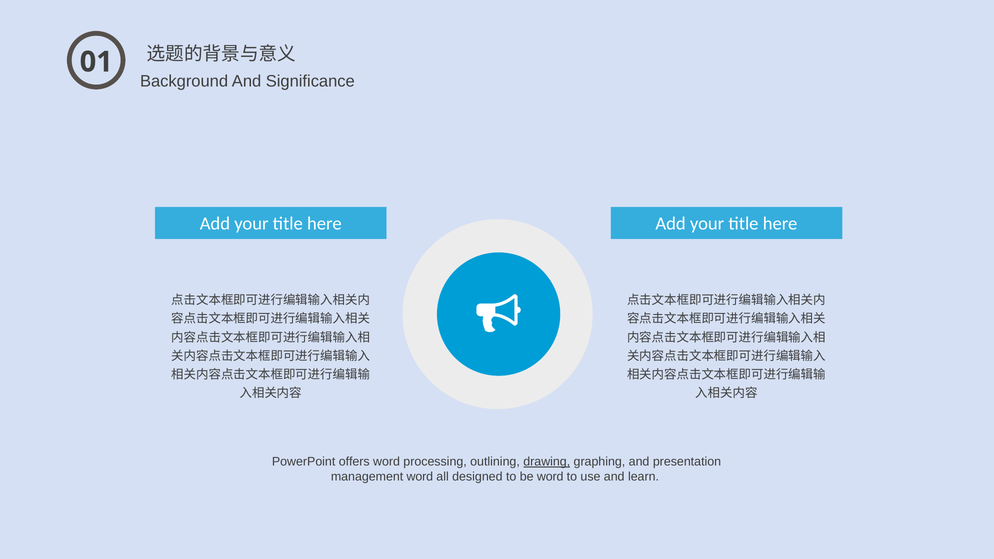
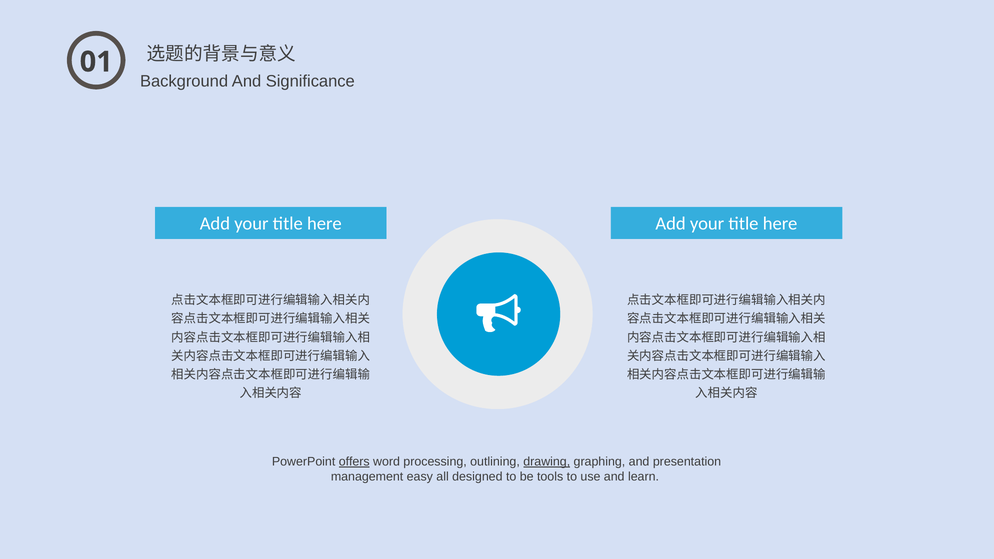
offers underline: none -> present
management word: word -> easy
be word: word -> tools
